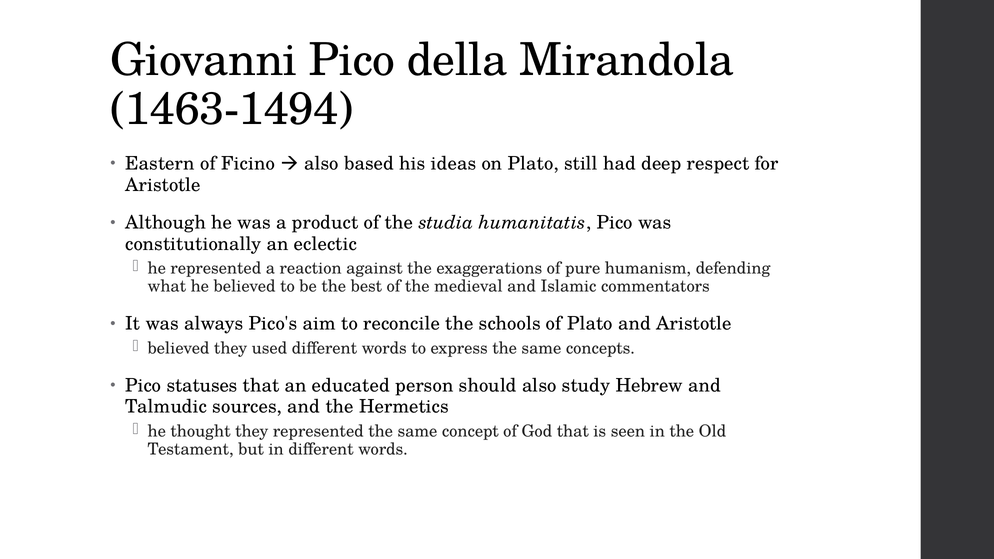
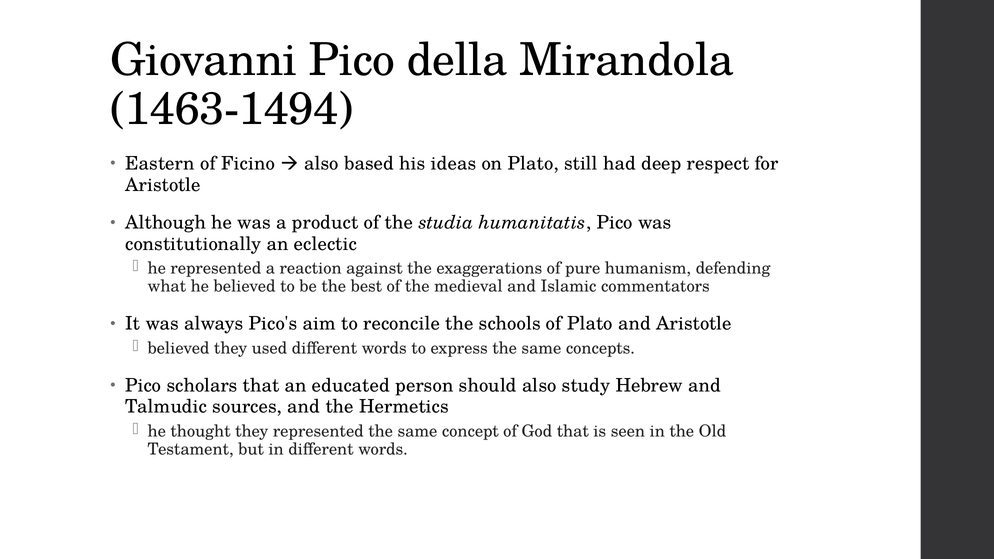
statuses: statuses -> scholars
